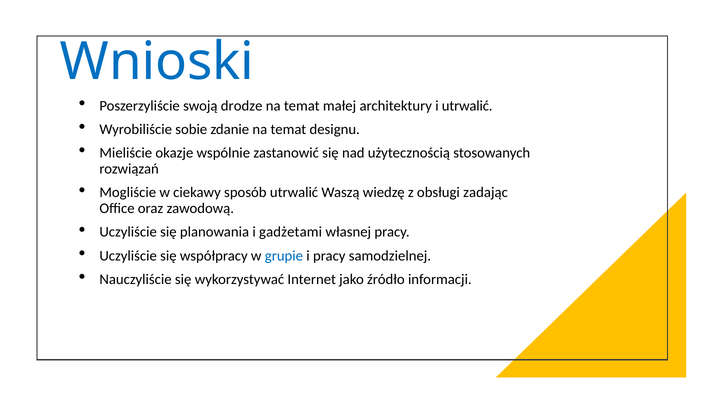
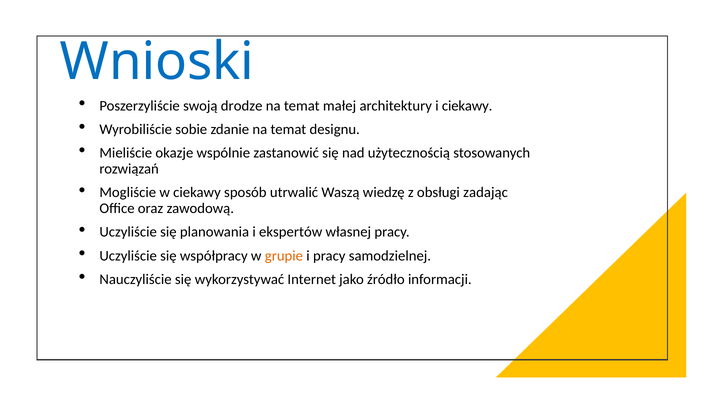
i utrwalić: utrwalić -> ciekawy
gadżetami: gadżetami -> ekspertów
grupie colour: blue -> orange
